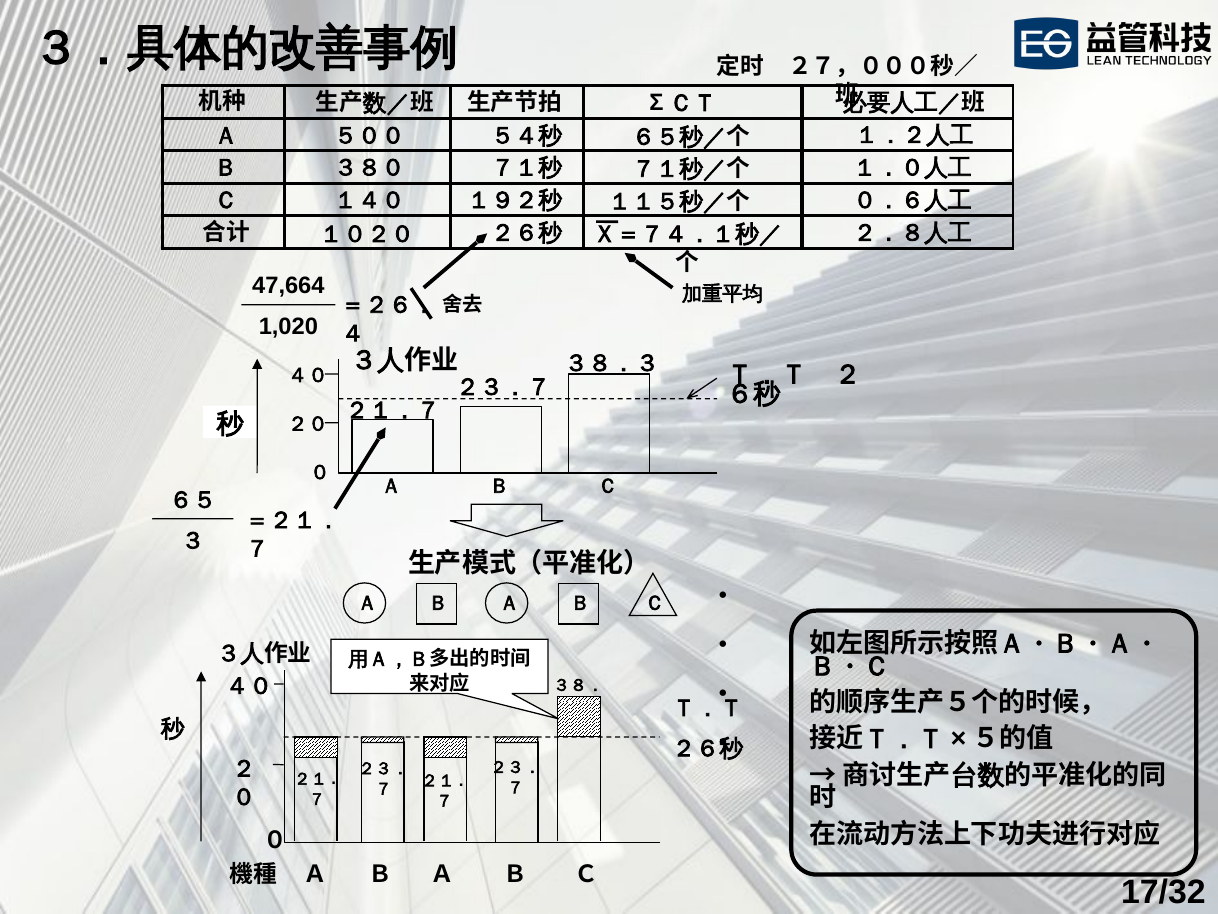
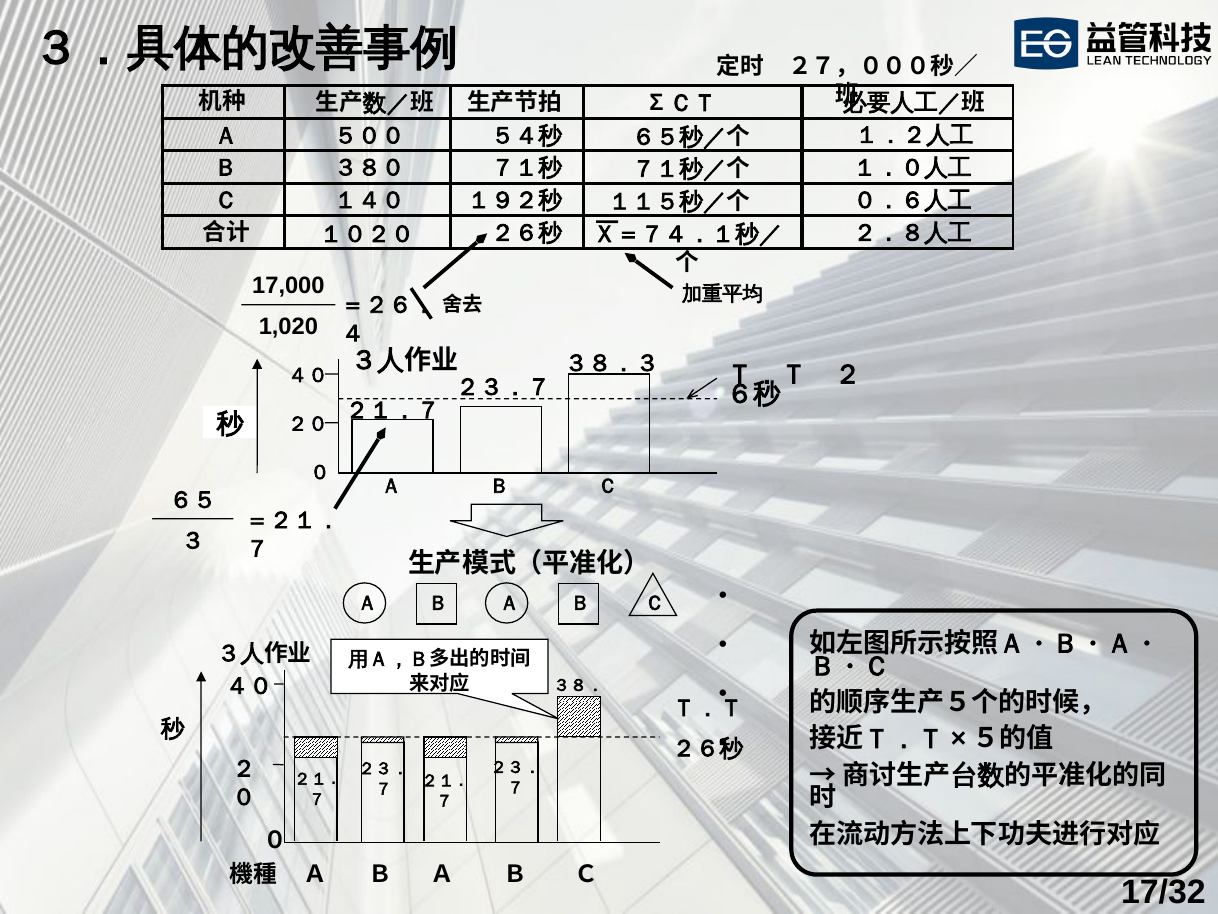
47,664: 47,664 -> 17,000
